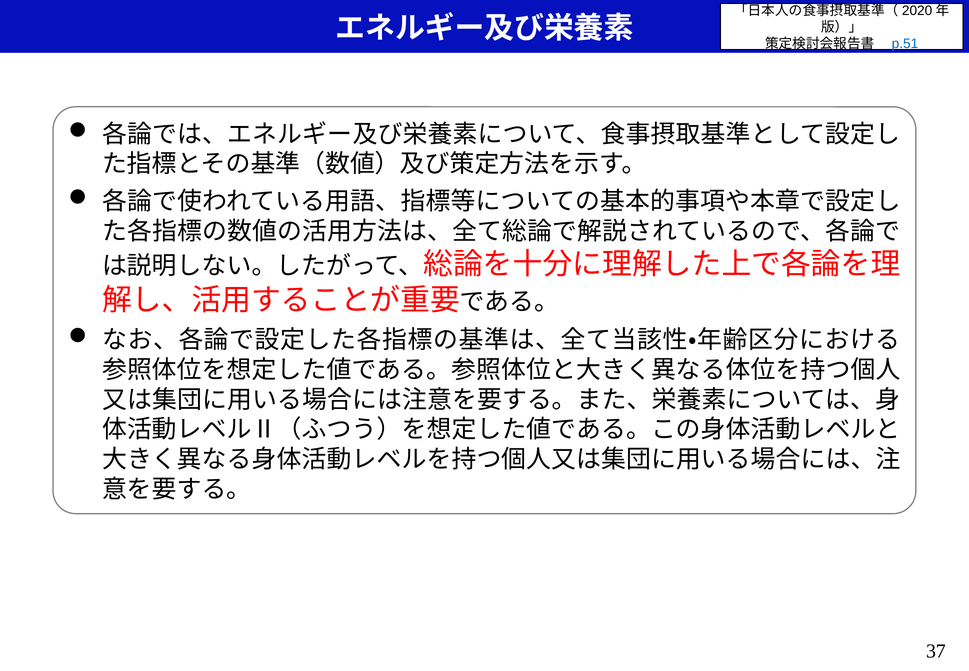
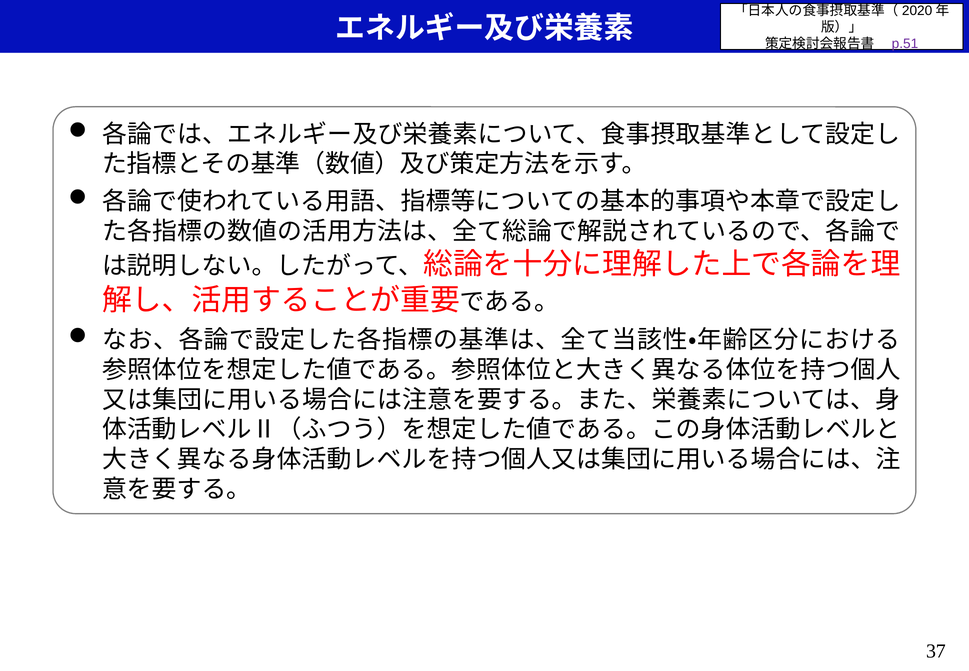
p.51 colour: blue -> purple
